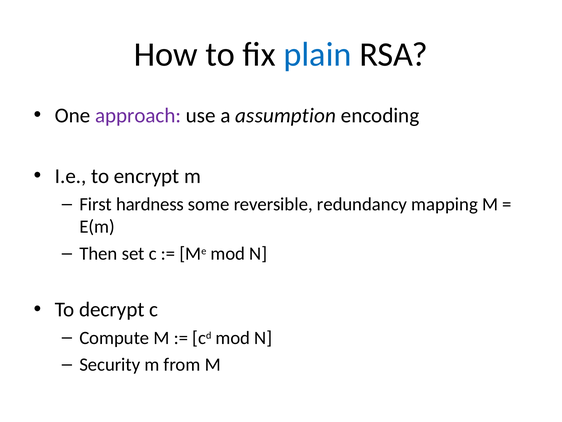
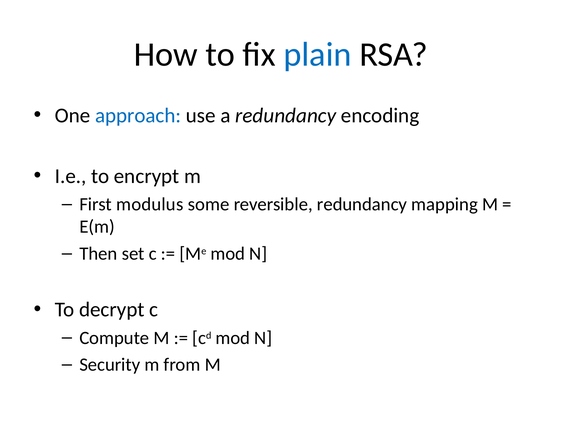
approach colour: purple -> blue
a assumption: assumption -> redundancy
hardness: hardness -> modulus
